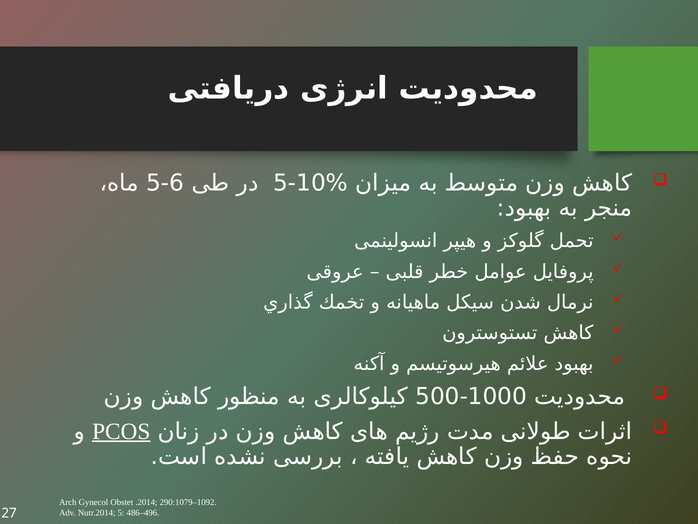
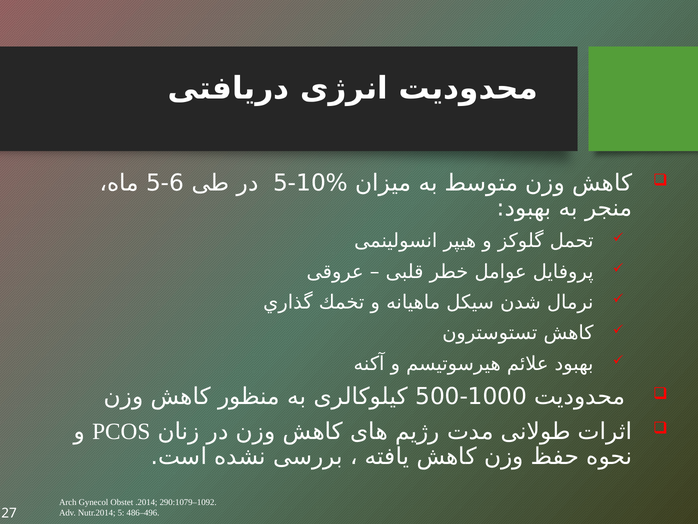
PCOS underline: present -> none
